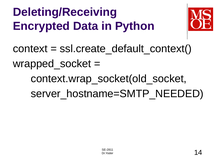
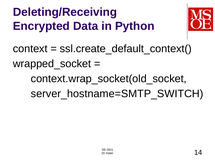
server_hostname=SMTP_NEEDED: server_hostname=SMTP_NEEDED -> server_hostname=SMTP_SWITCH
